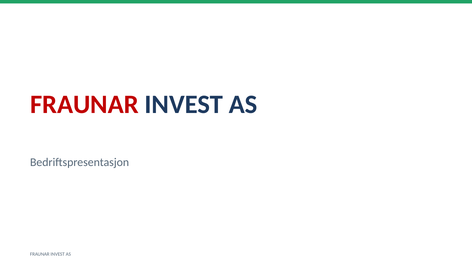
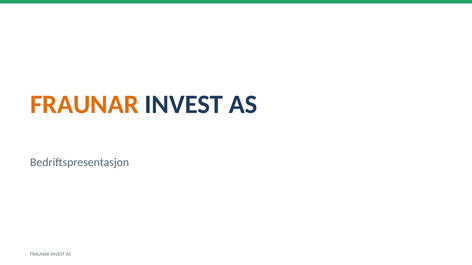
FRAUNAR at (84, 105) colour: red -> orange
